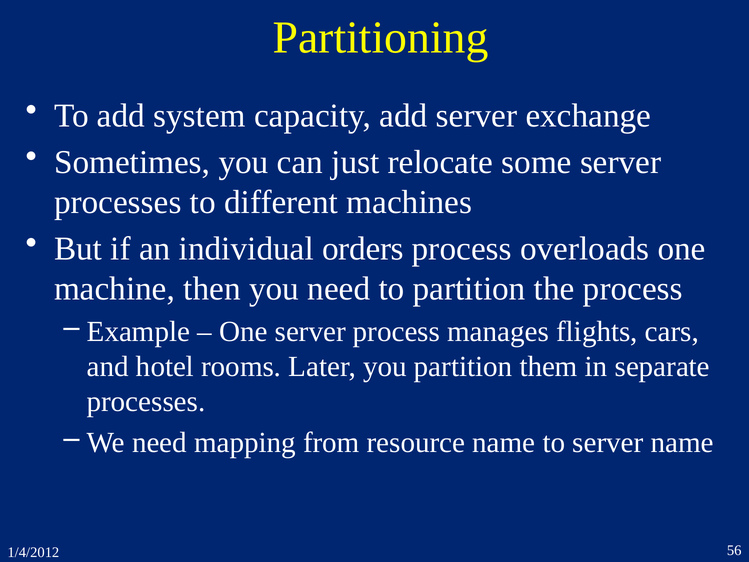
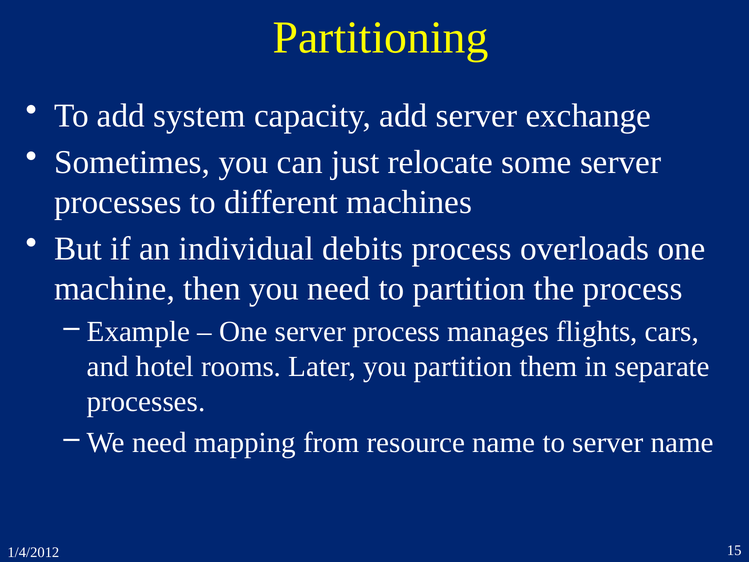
orders: orders -> debits
56: 56 -> 15
